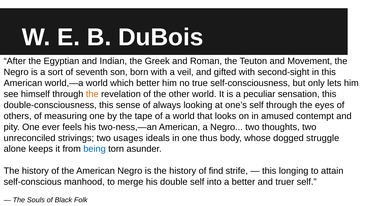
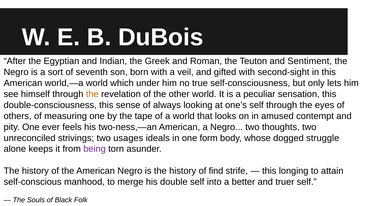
Movement: Movement -> Sentiment
which better: better -> under
thus: thus -> form
being colour: blue -> purple
